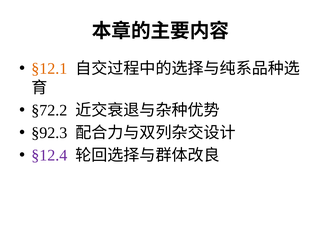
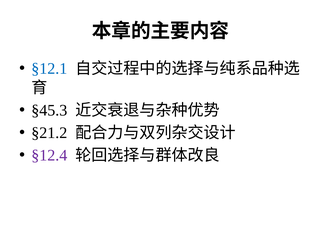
§12.1 colour: orange -> blue
§72.2: §72.2 -> §45.3
§92.3: §92.3 -> §21.2
